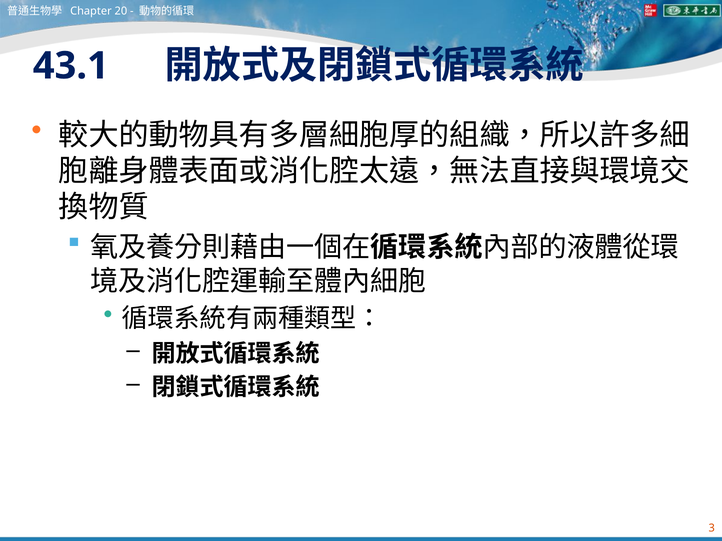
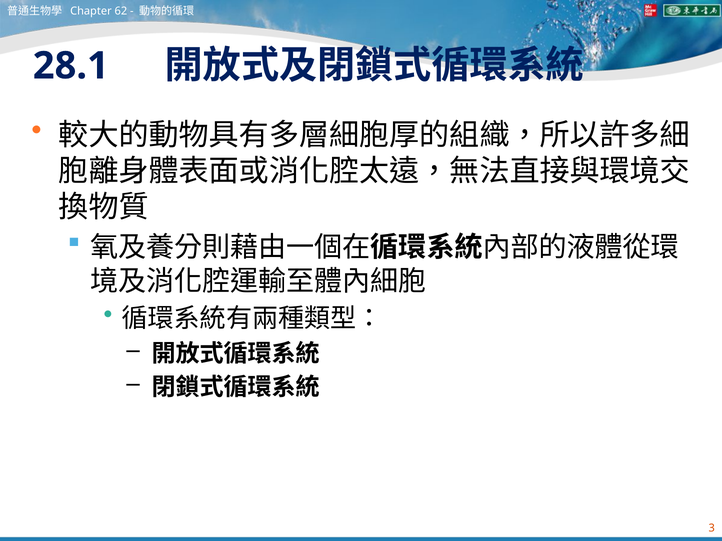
20: 20 -> 62
43.1: 43.1 -> 28.1
